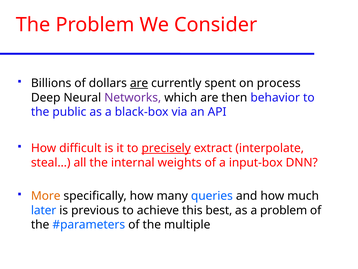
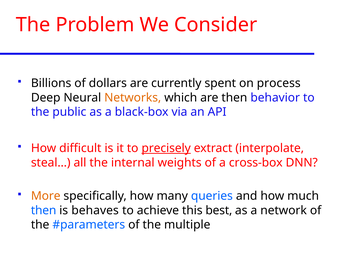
are at (139, 83) underline: present -> none
Networks colour: purple -> orange
input-box: input-box -> cross-box
later at (44, 210): later -> then
previous: previous -> behaves
a problem: problem -> network
